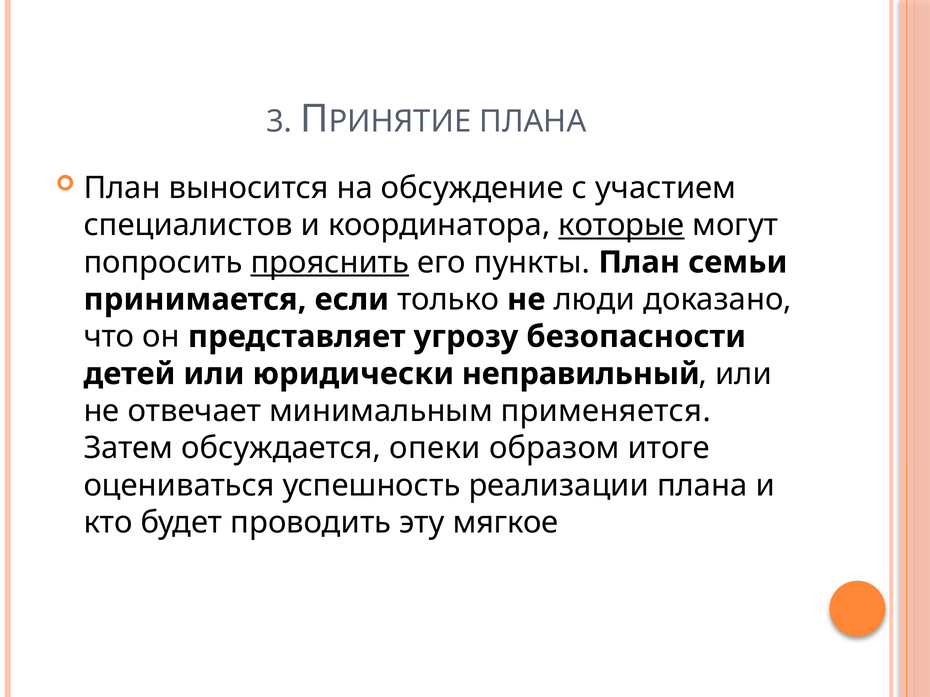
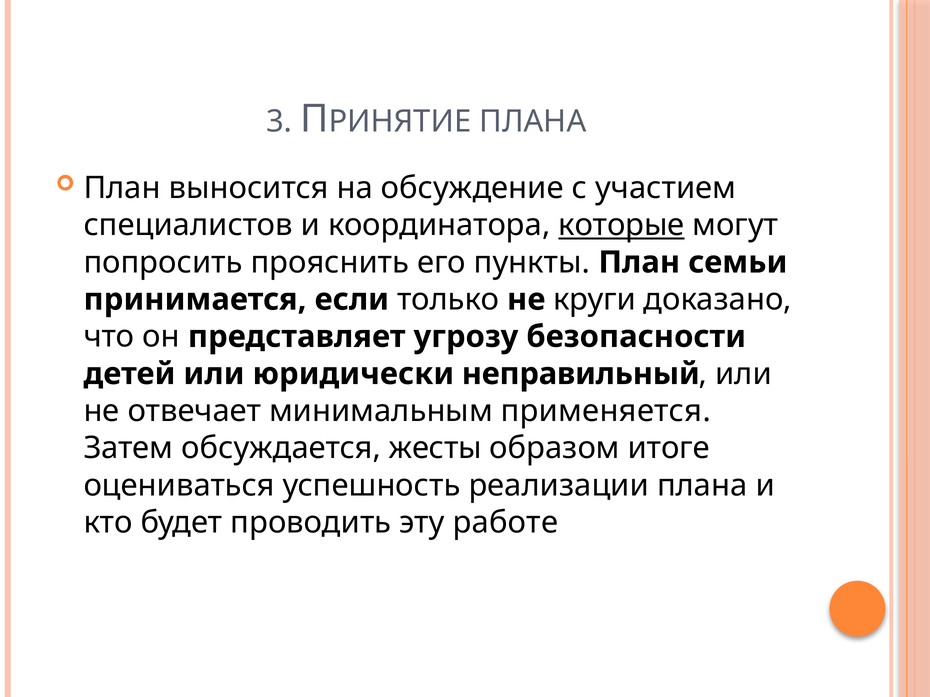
прояснить underline: present -> none
люди: люди -> круги
опеки: опеки -> жесты
мягкое: мягкое -> работе
